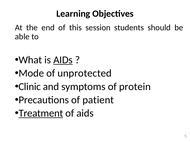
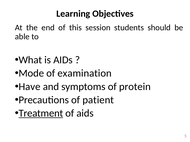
AIDs at (63, 60) underline: present -> none
unprotected: unprotected -> examination
Clinic: Clinic -> Have
